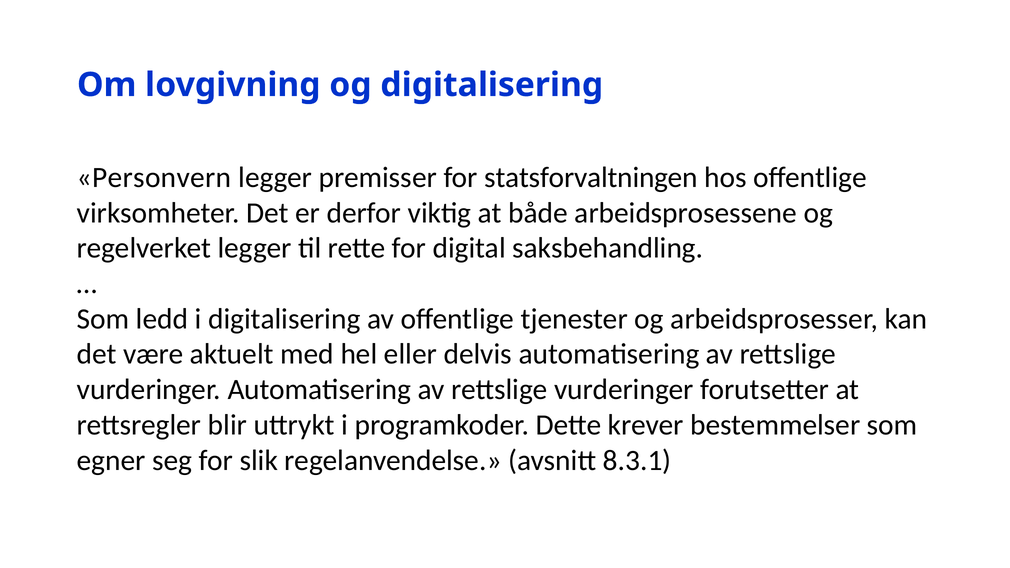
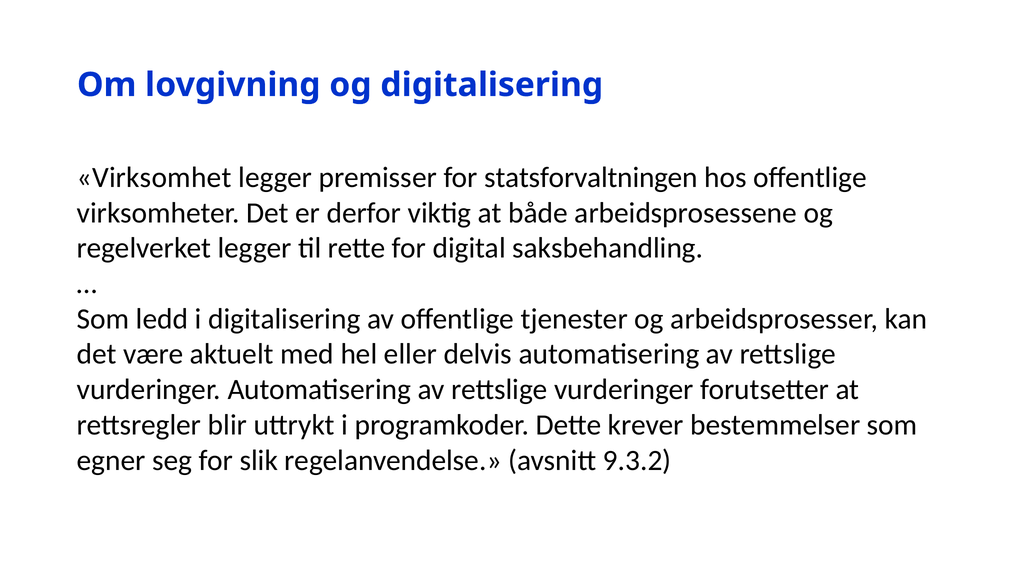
Personvern: Personvern -> Virksomhet
8.3.1: 8.3.1 -> 9.3.2
